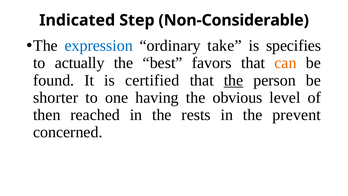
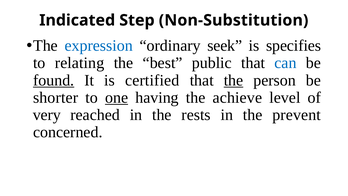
Non-Considerable: Non-Considerable -> Non-Substitution
take: take -> seek
actually: actually -> relating
favors: favors -> public
can colour: orange -> blue
found underline: none -> present
one underline: none -> present
obvious: obvious -> achieve
then: then -> very
